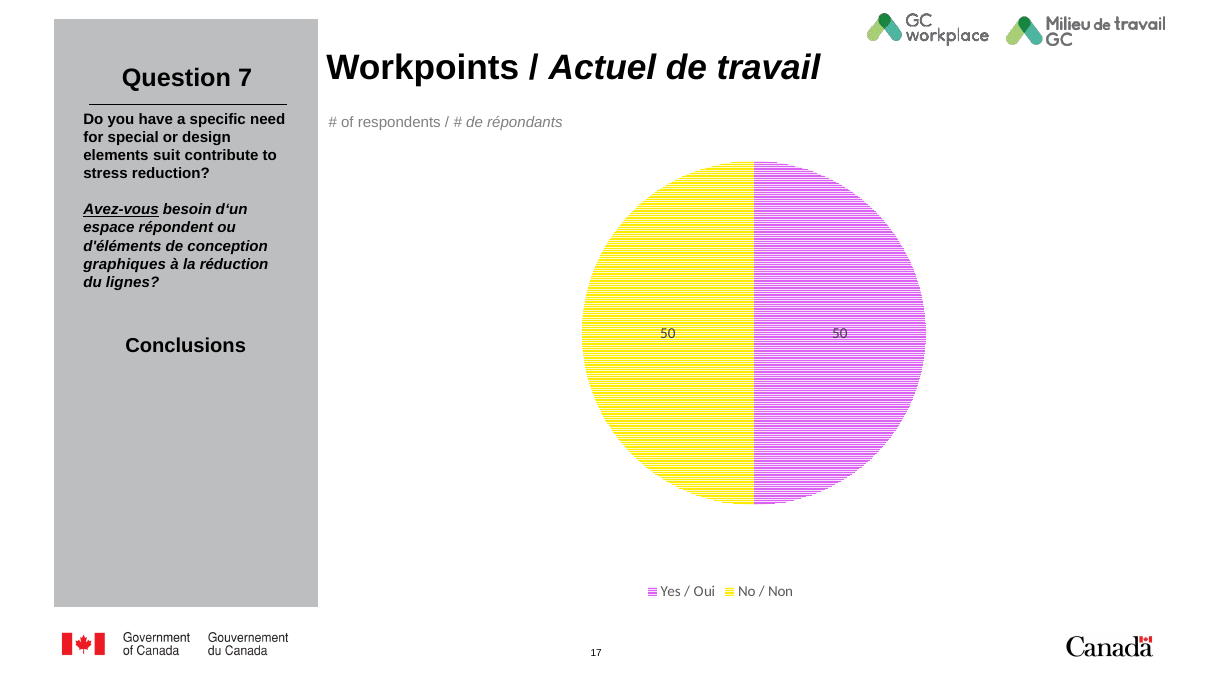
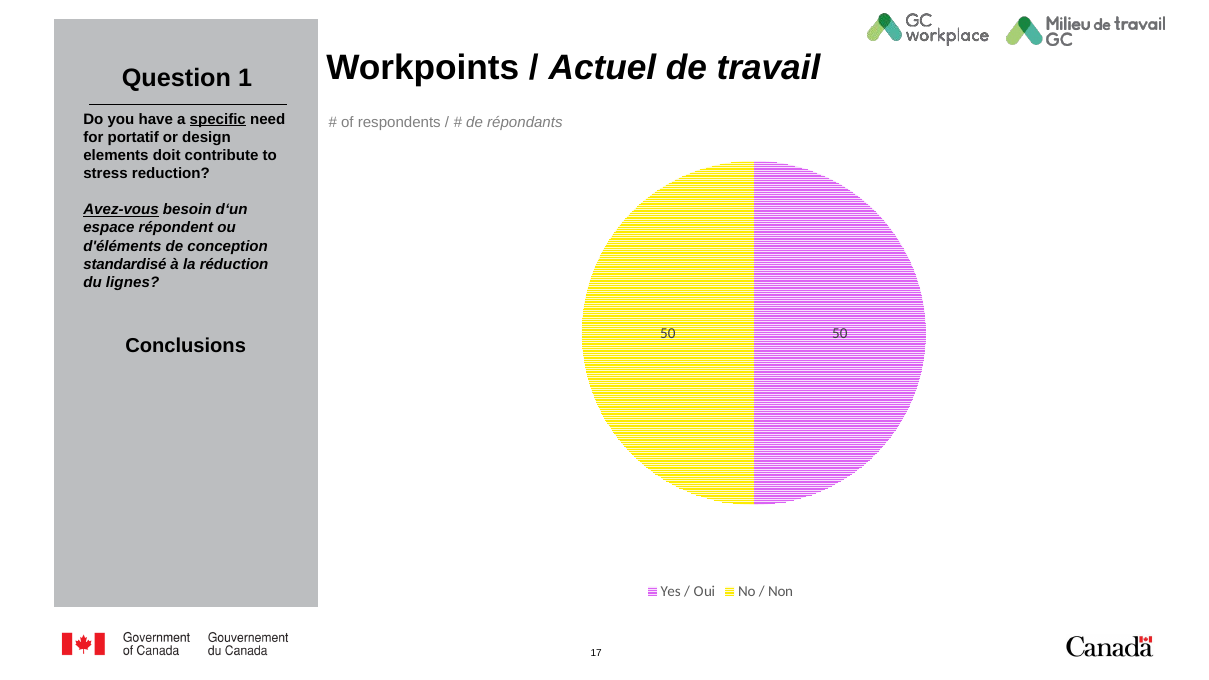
7: 7 -> 1
specific underline: none -> present
special: special -> portatif
suit: suit -> doit
graphiques: graphiques -> standardisé
